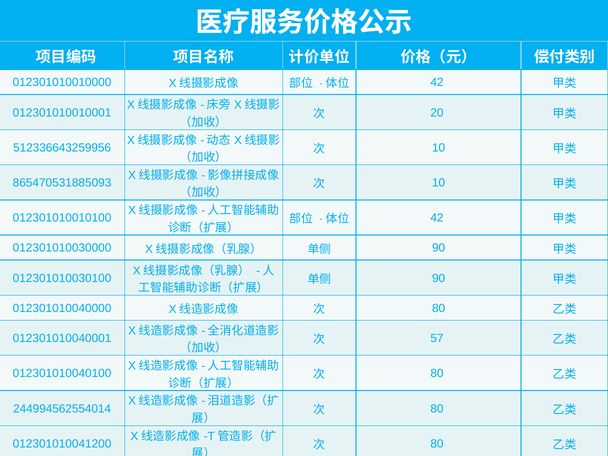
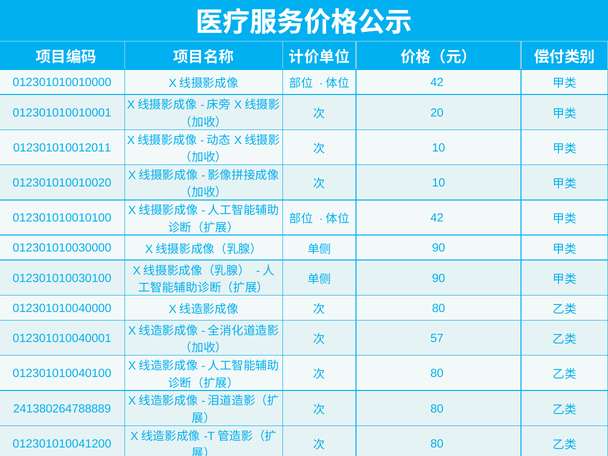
512336643259956: 512336643259956 -> 012301010012011
865470531885093: 865470531885093 -> 012301010010020
244994562554014: 244994562554014 -> 241380264788889
